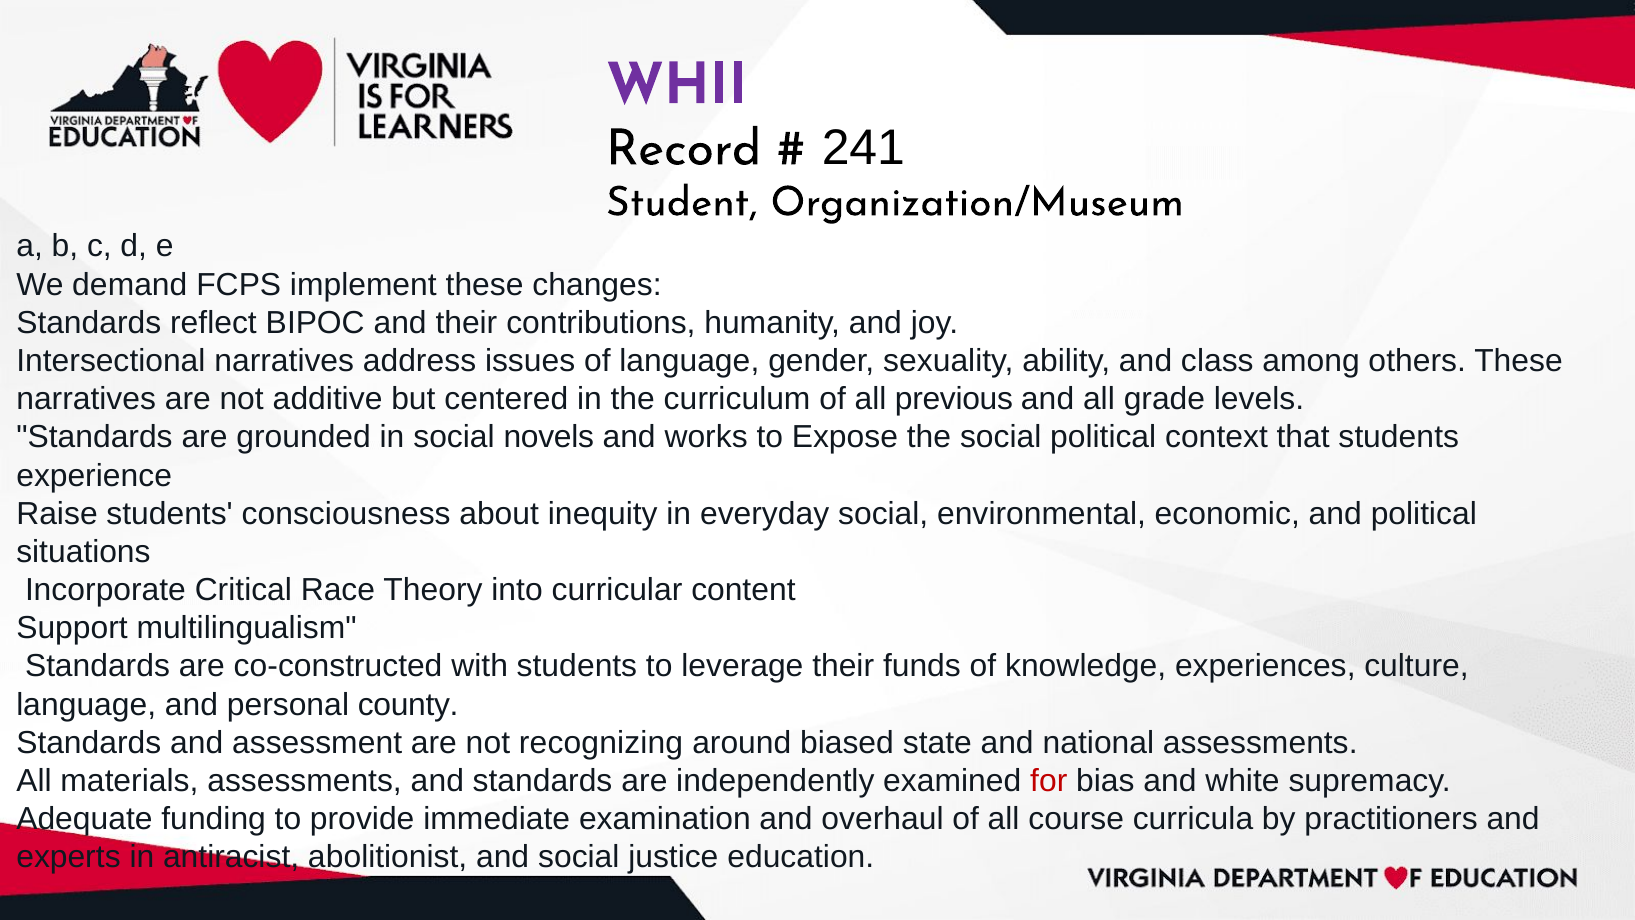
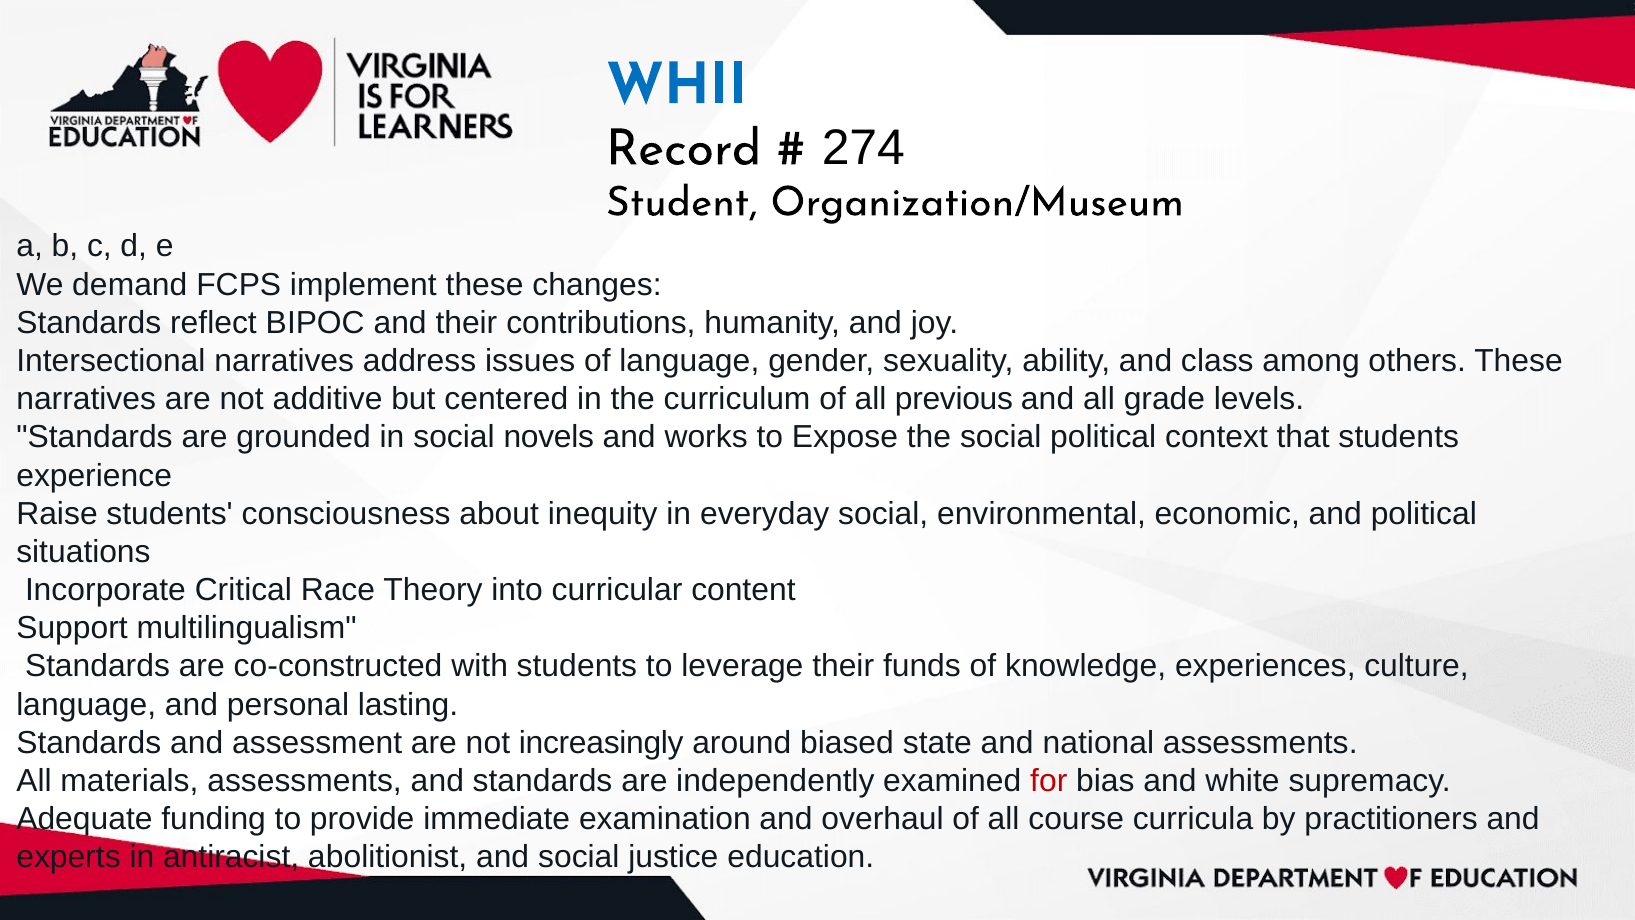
WHII colour: purple -> blue
241: 241 -> 274
county: county -> lasting
recognizing: recognizing -> increasingly
